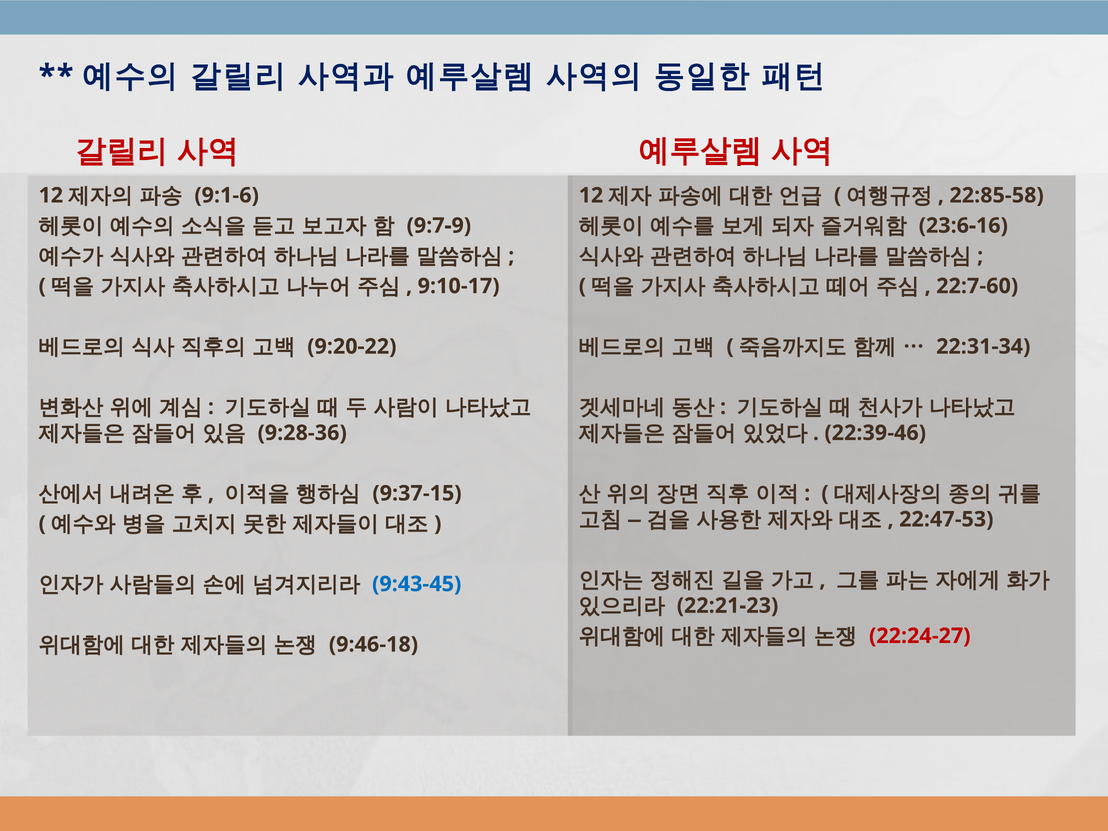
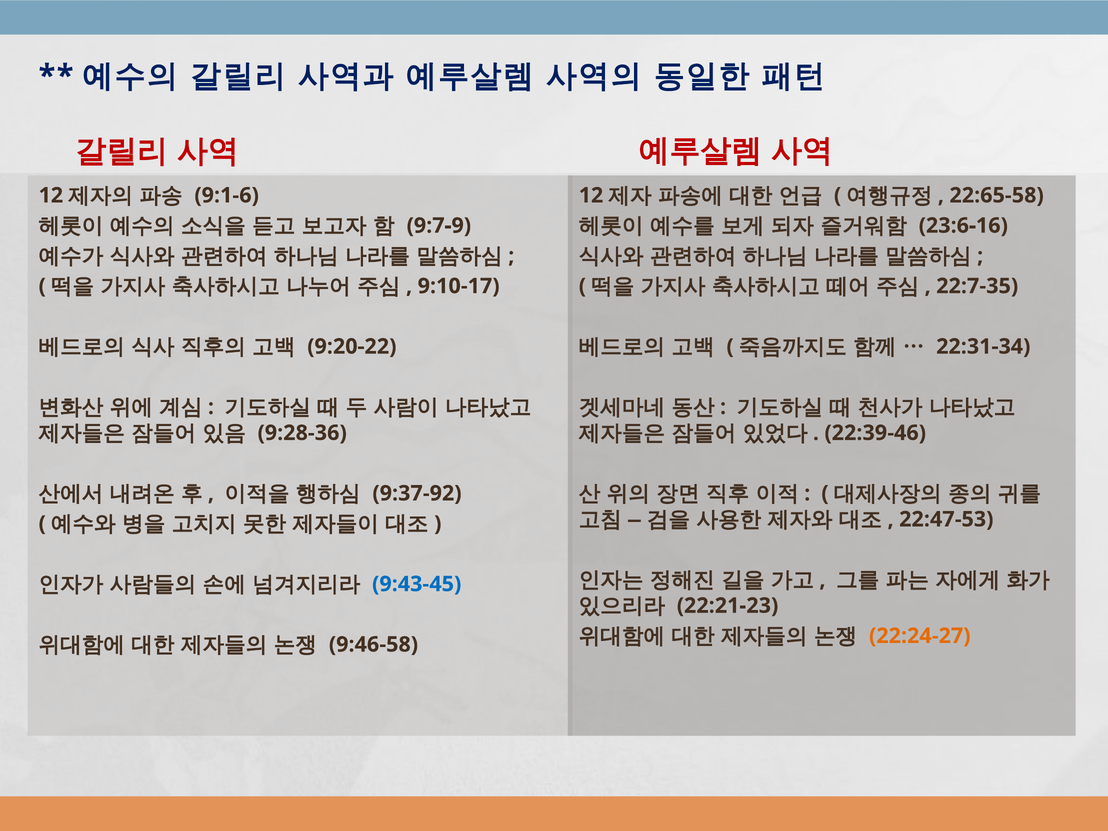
22:85-58: 22:85-58 -> 22:65-58
22:7-60: 22:7-60 -> 22:7-35
9:37-15: 9:37-15 -> 9:37-92
22:24-27 colour: red -> orange
9:46-18: 9:46-18 -> 9:46-58
